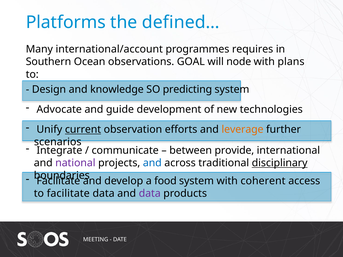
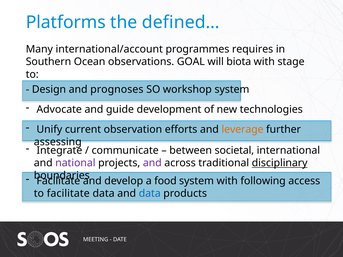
node: node -> biota
plans: plans -> stage
knowledge: knowledge -> prognoses
predicting: predicting -> workshop
current underline: present -> none
scenarios: scenarios -> assessing
provide: provide -> societal
and at (152, 163) colour: blue -> purple
coherent: coherent -> following
data at (150, 194) colour: purple -> blue
